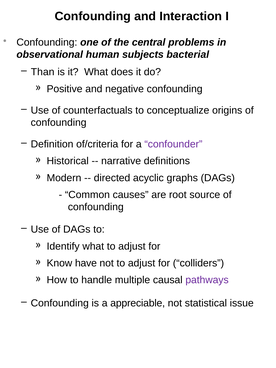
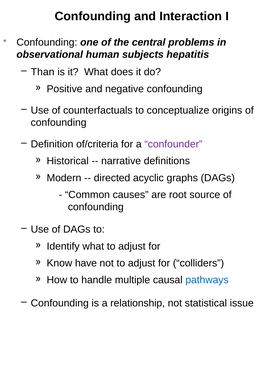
bacterial: bacterial -> hepatitis
pathways colour: purple -> blue
appreciable: appreciable -> relationship
